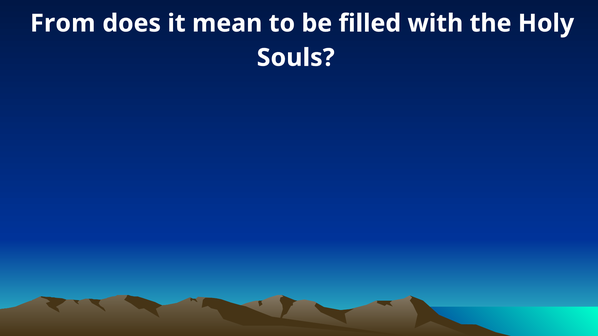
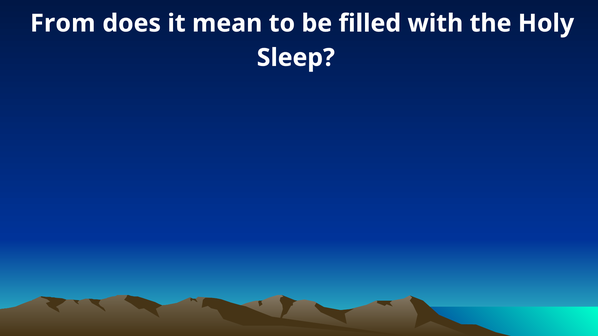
Souls: Souls -> Sleep
